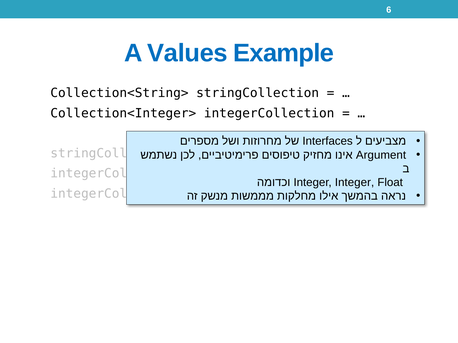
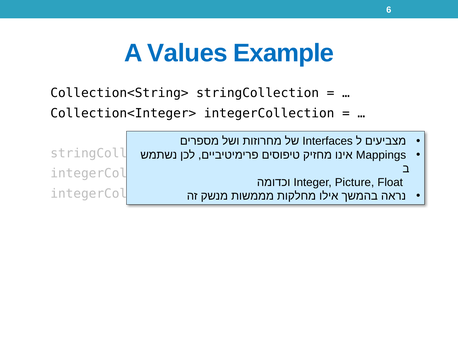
Argument: Argument -> Mappings
Integer Integer: Integer -> Picture
